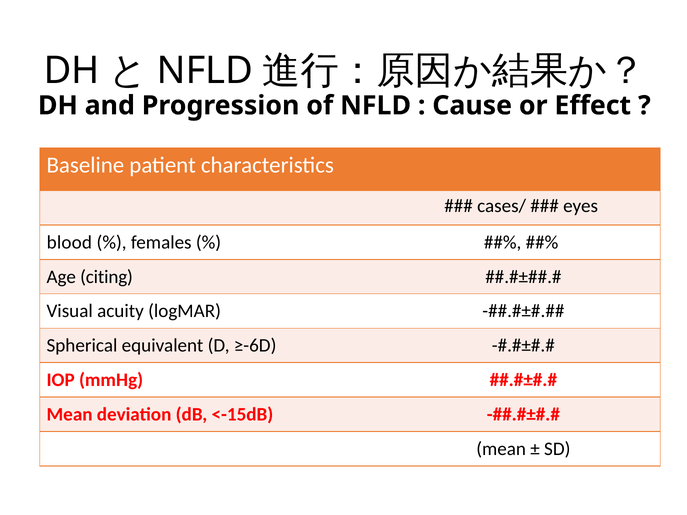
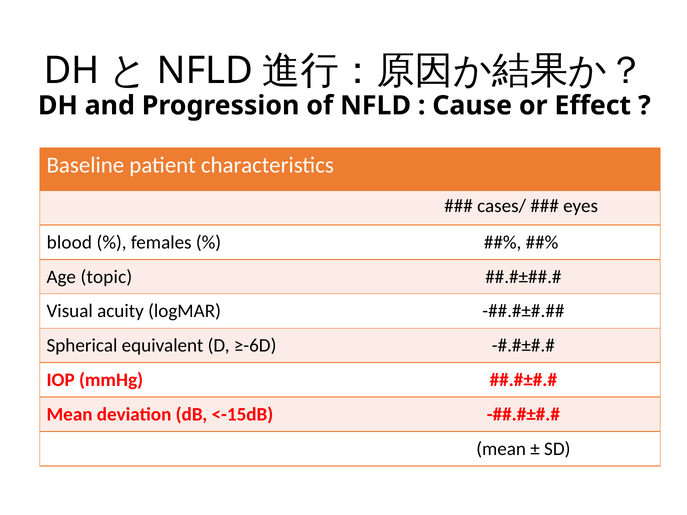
citing: citing -> topic
